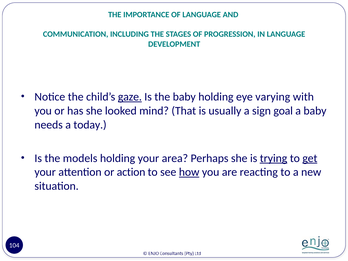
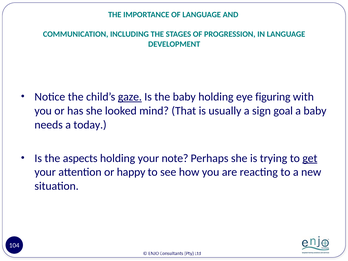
varying: varying -> figuring
models: models -> aspects
area: area -> note
trying underline: present -> none
action: action -> happy
how underline: present -> none
